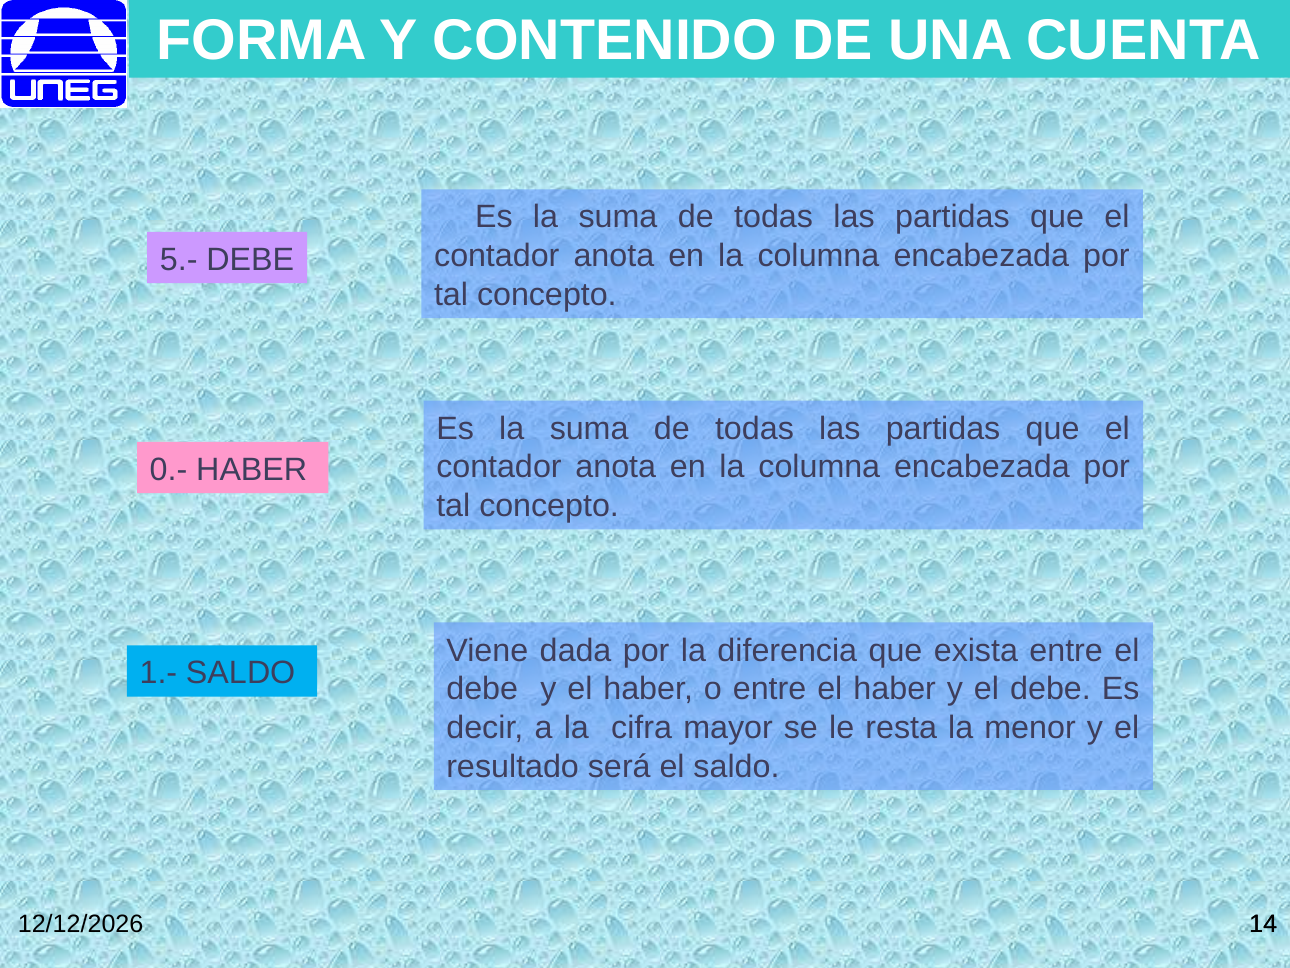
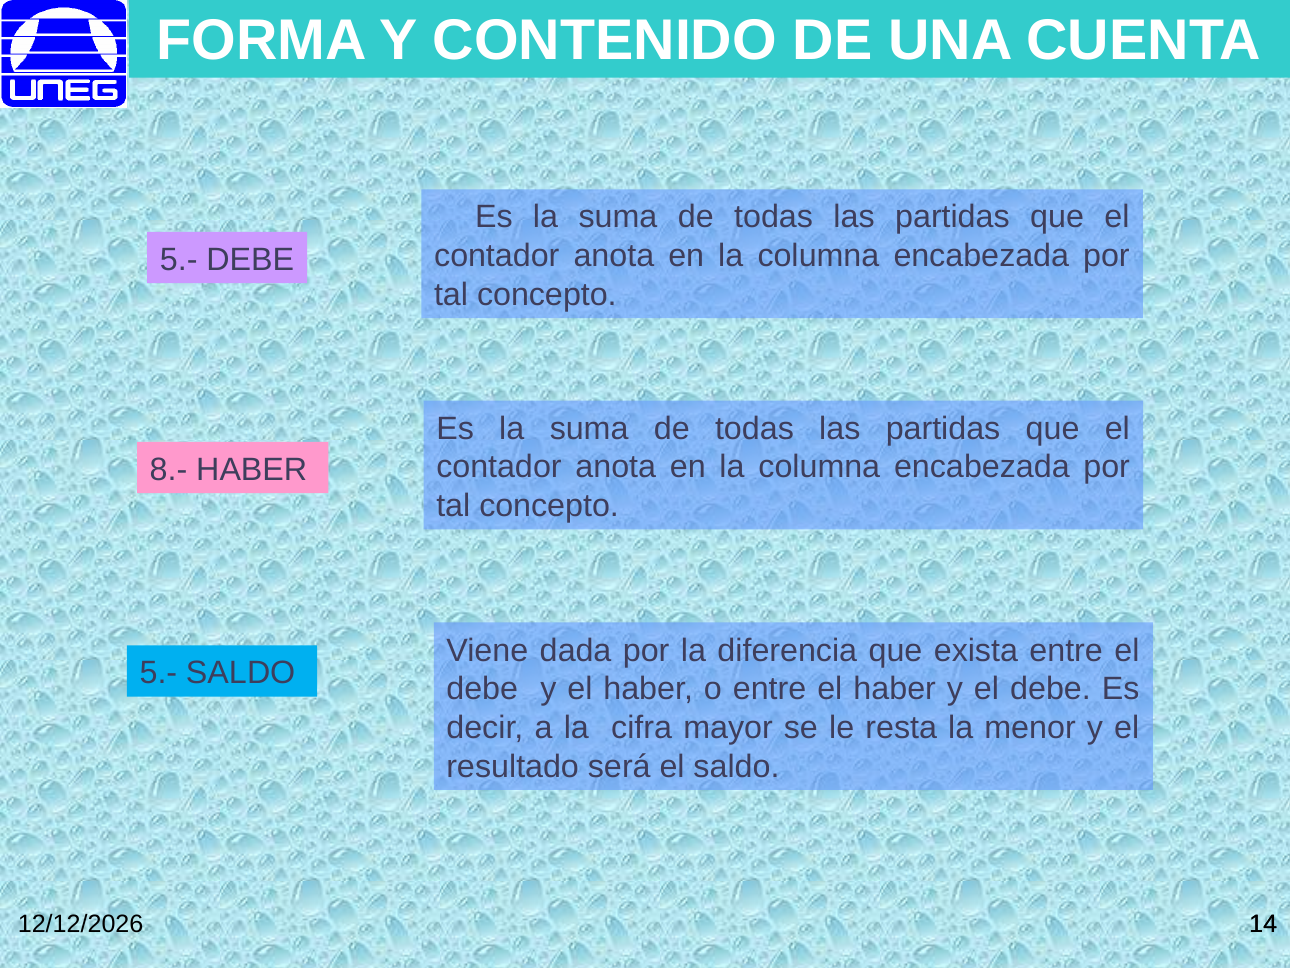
0.-: 0.- -> 8.-
1.- at (158, 673): 1.- -> 5.-
